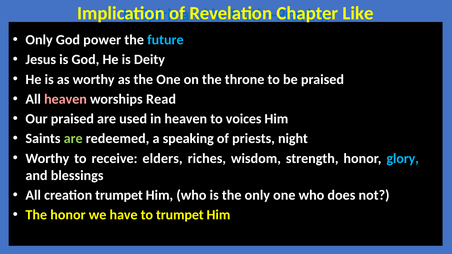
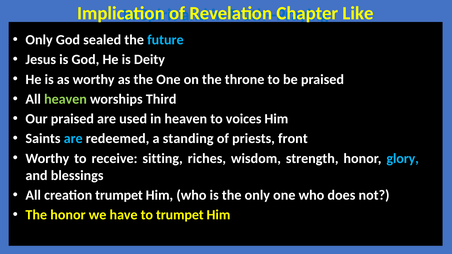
power: power -> sealed
heaven at (65, 99) colour: pink -> light green
Read: Read -> Third
are at (73, 139) colour: light green -> light blue
speaking: speaking -> standing
night: night -> front
elders: elders -> sitting
